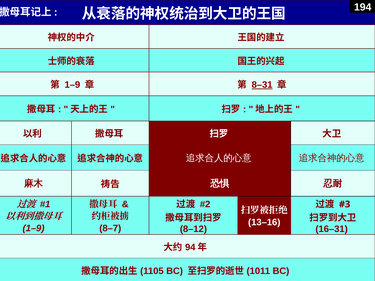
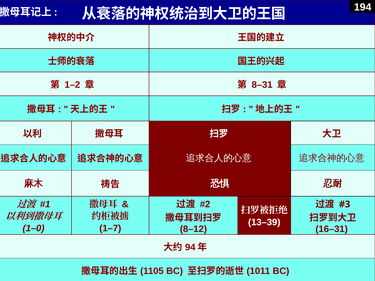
1–9 at (72, 85): 1–9 -> 1–2
8–31 underline: present -> none
13–16: 13–16 -> 13–39
1–9 at (34, 228): 1–9 -> 1–0
8–7: 8–7 -> 1–7
